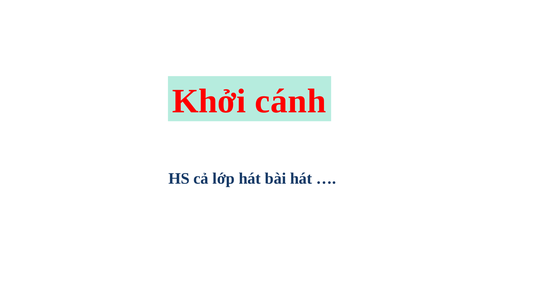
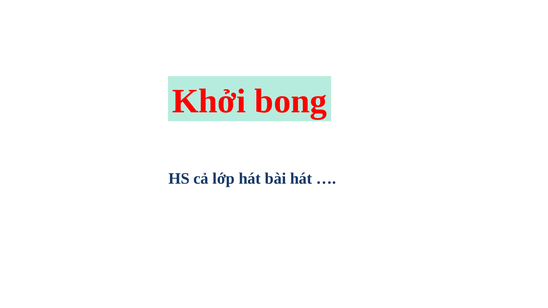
cánh: cánh -> bong
